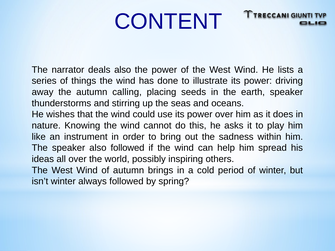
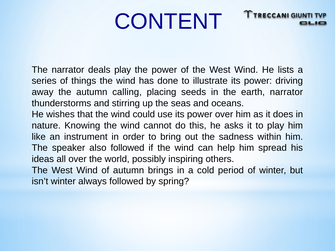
deals also: also -> play
earth speaker: speaker -> narrator
